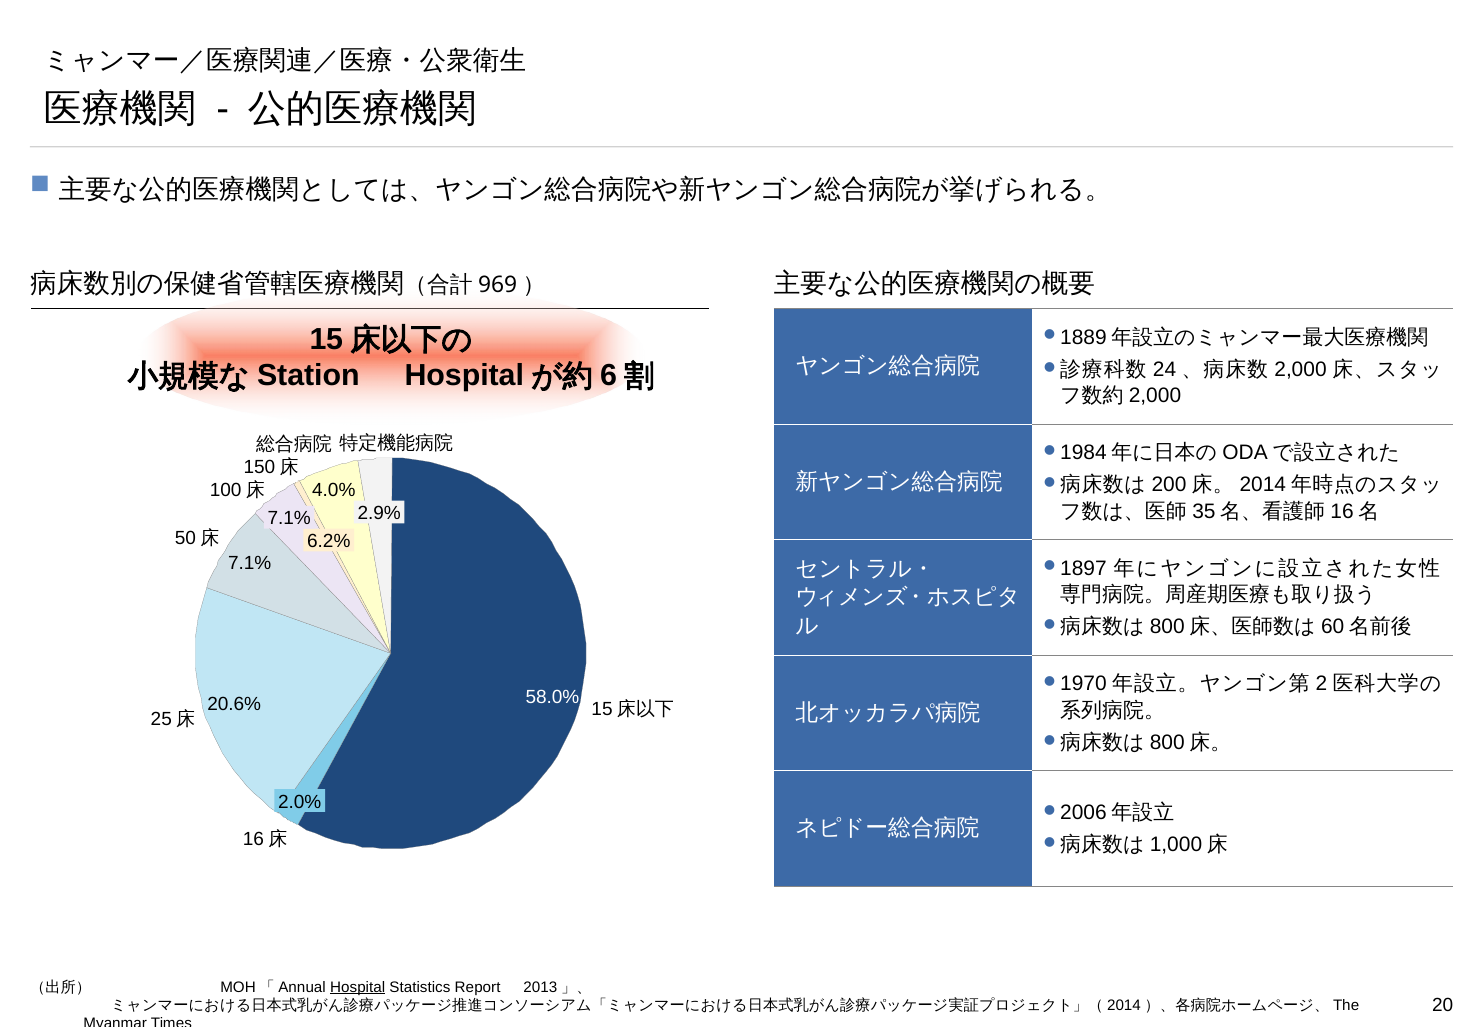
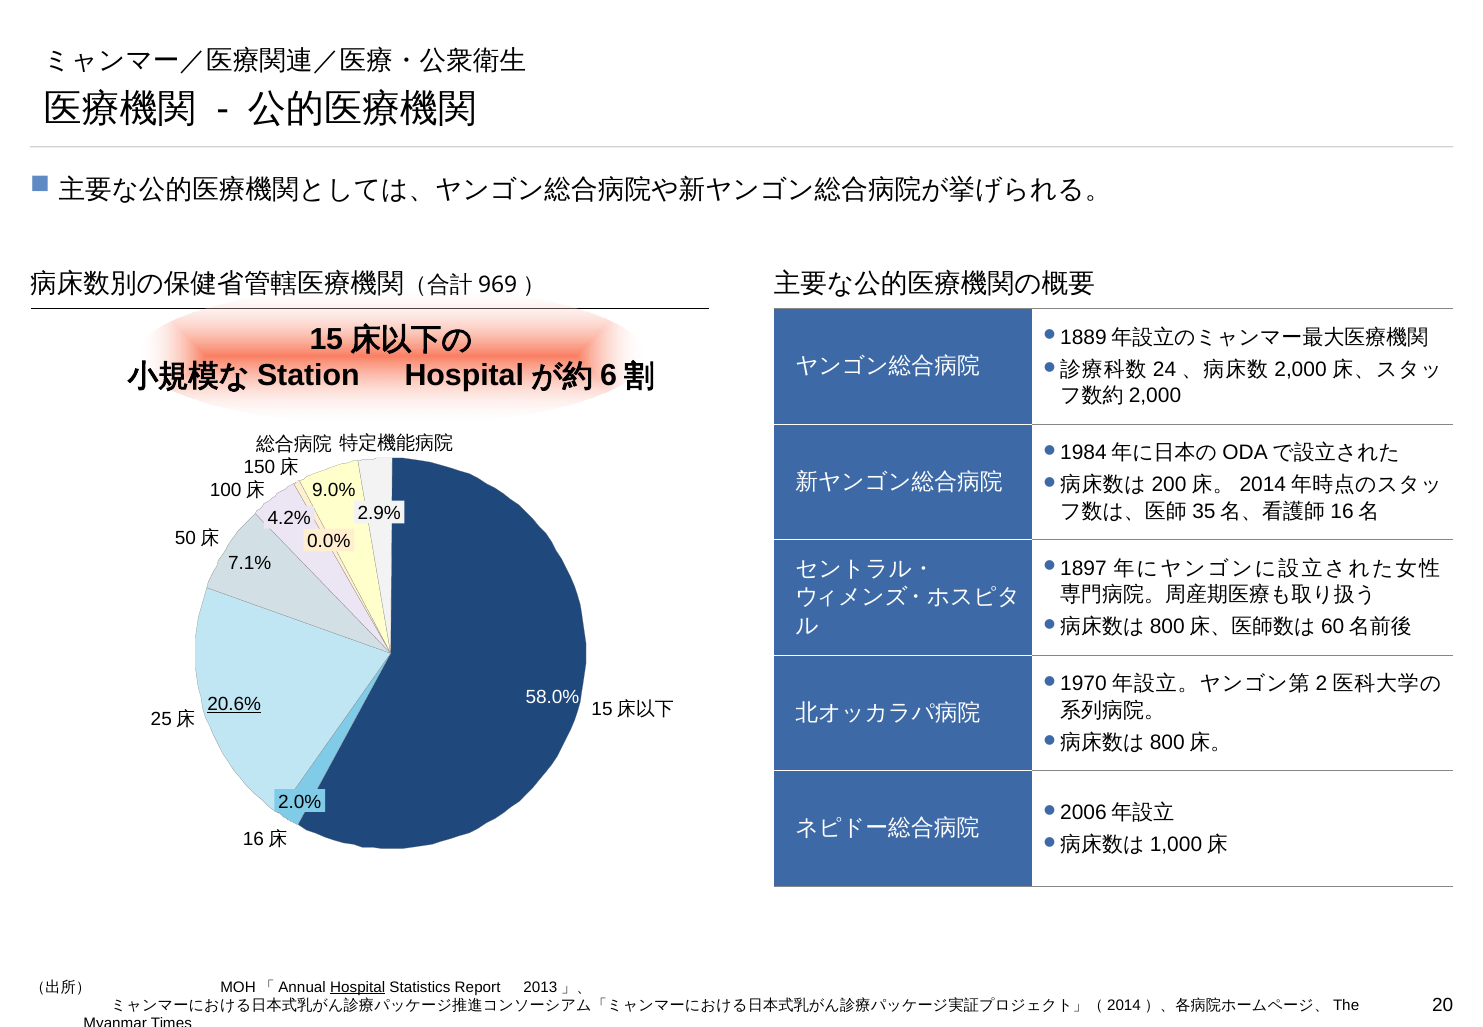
4.0%: 4.0% -> 9.0%
7.1% at (289, 518): 7.1% -> 4.2%
6.2%: 6.2% -> 0.0%
20.6% underline: none -> present
